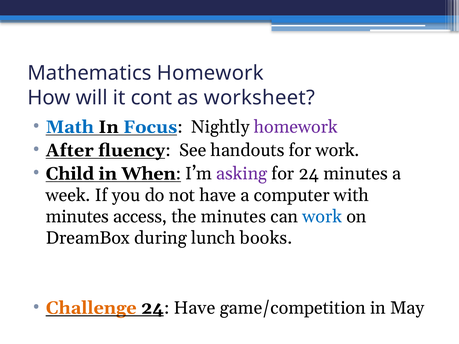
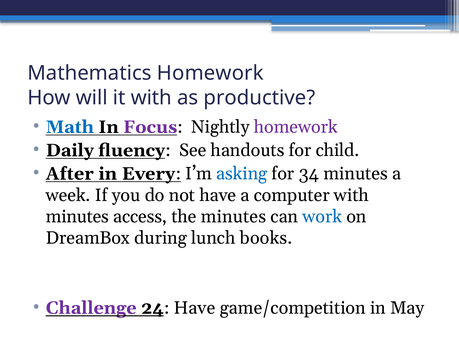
it cont: cont -> with
worksheet: worksheet -> productive
Focus colour: blue -> purple
After: After -> Daily
for work: work -> child
Child: Child -> After
When: When -> Every
asking colour: purple -> blue
for 24: 24 -> 34
Challenge colour: orange -> purple
